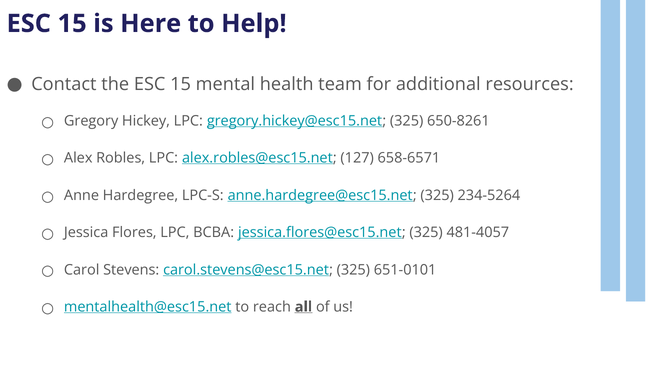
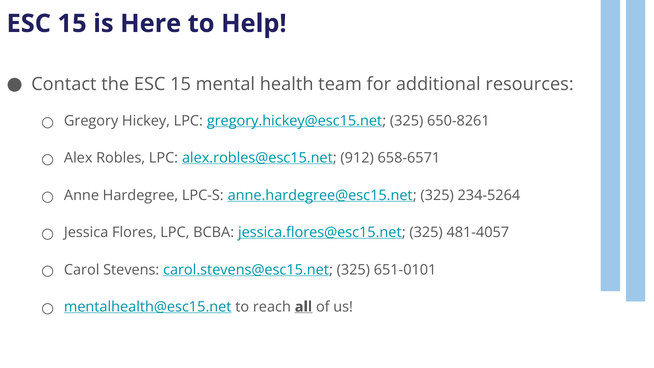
127: 127 -> 912
